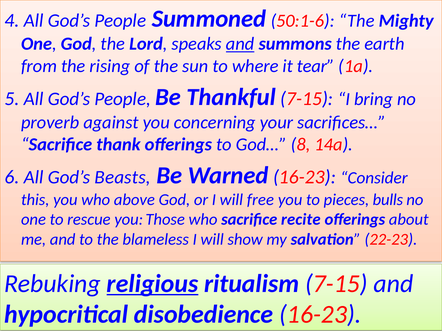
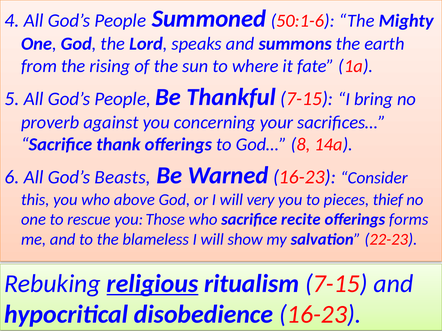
and at (240, 44) underline: present -> none
tear: tear -> fate
free: free -> very
bulls: bulls -> thief
about: about -> forms
